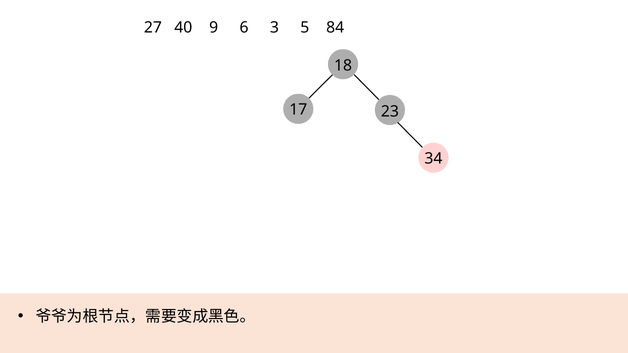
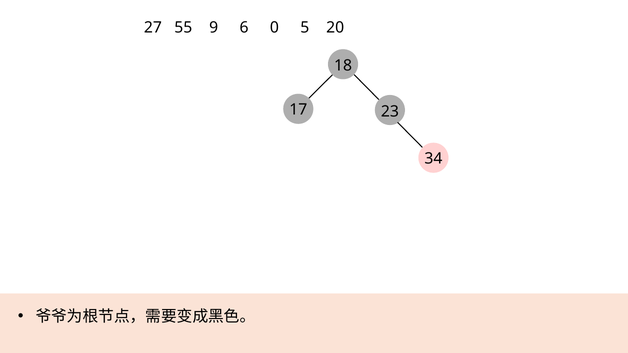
40: 40 -> 55
3: 3 -> 0
84: 84 -> 20
